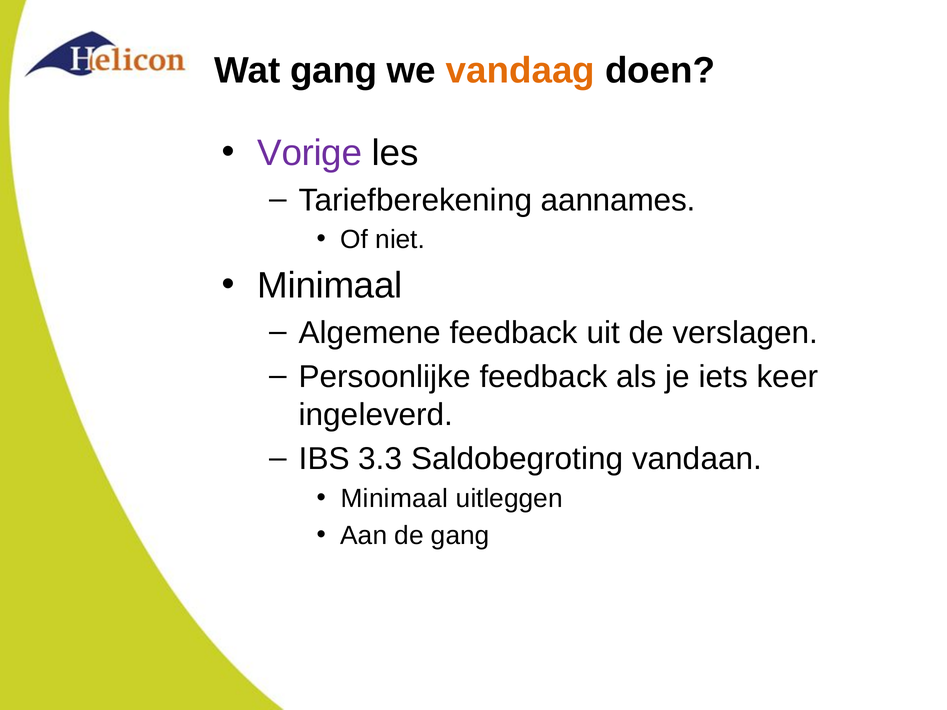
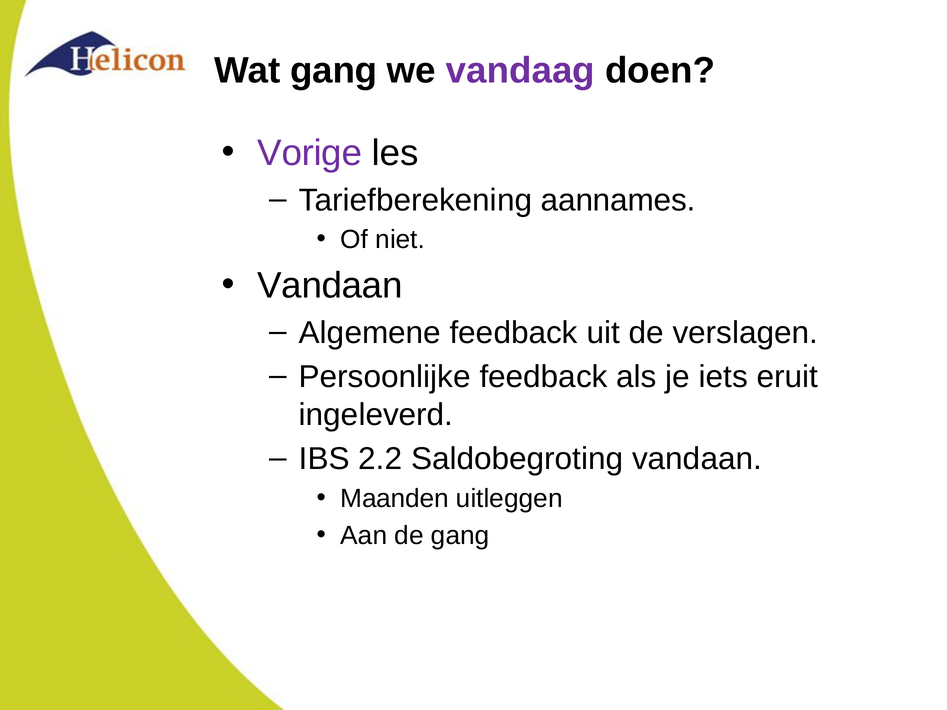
vandaag colour: orange -> purple
Minimaal at (330, 286): Minimaal -> Vandaan
keer: keer -> eruit
3.3: 3.3 -> 2.2
Minimaal at (394, 499): Minimaal -> Maanden
